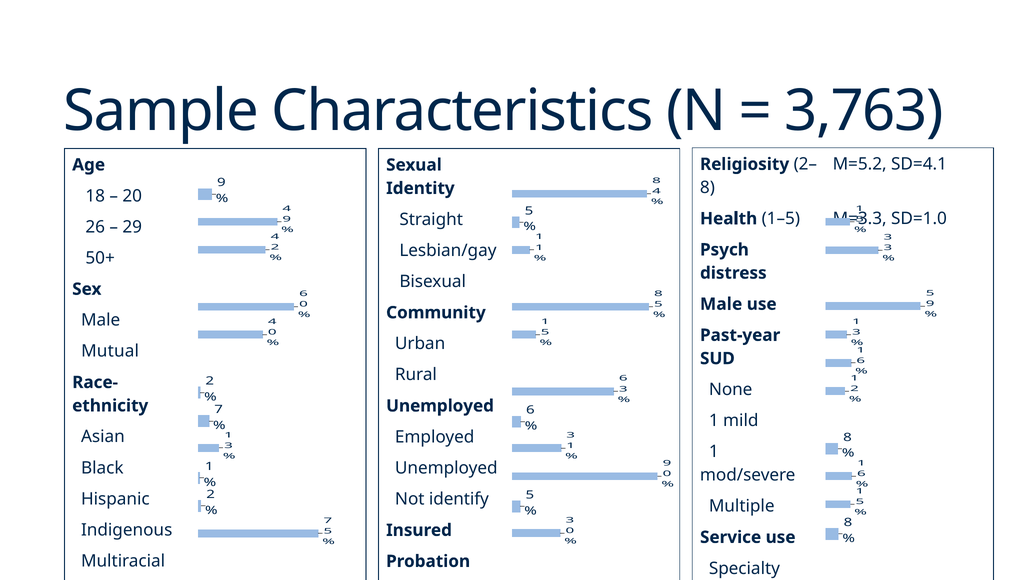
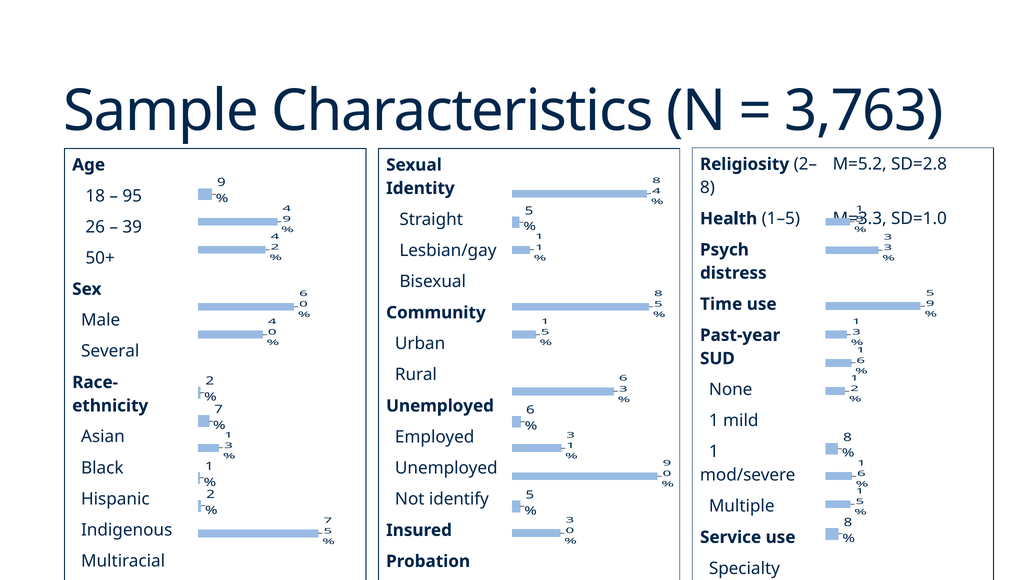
SD=4.1: SD=4.1 -> SD=2.8
20: 20 -> 95
29: 29 -> 39
Male at (721, 304): Male -> Time
Mutual at (110, 351): Mutual -> Several
